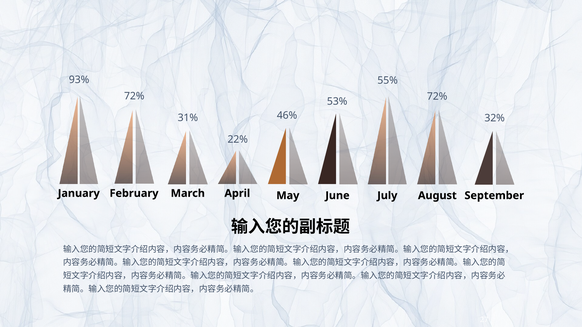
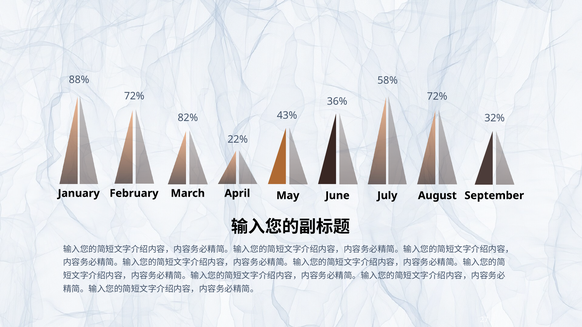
93%: 93% -> 88%
55%: 55% -> 58%
53%: 53% -> 36%
46%: 46% -> 43%
31%: 31% -> 82%
